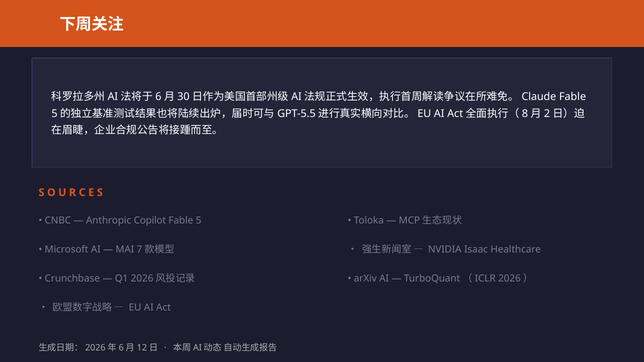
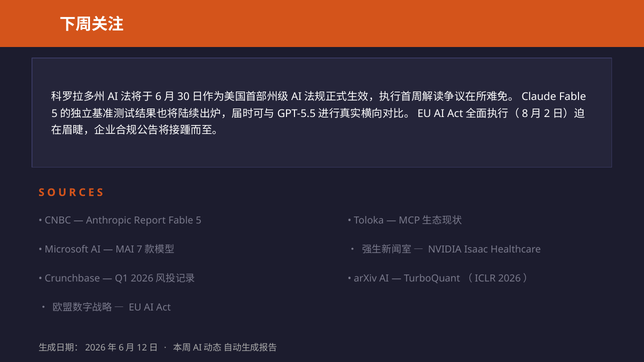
Copilot: Copilot -> Report
